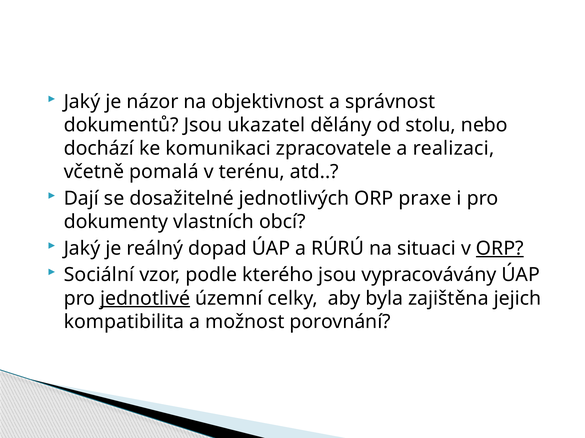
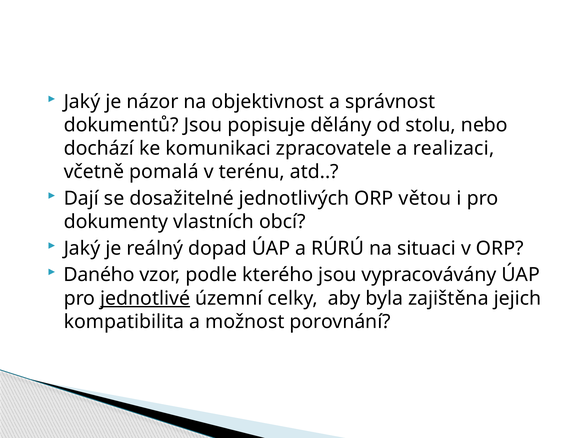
ukazatel: ukazatel -> popisuje
praxe: praxe -> větou
ORP at (500, 249) underline: present -> none
Sociální: Sociální -> Daného
